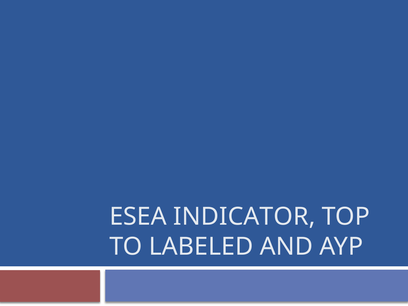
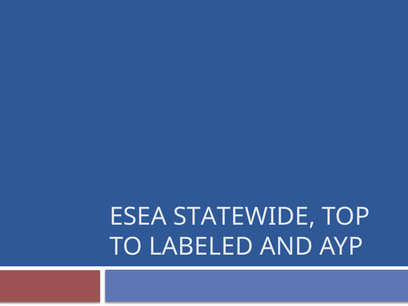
INDICATOR: INDICATOR -> STATEWIDE
